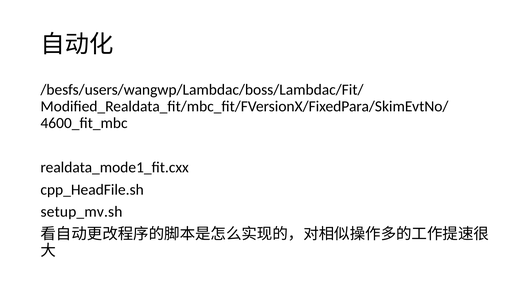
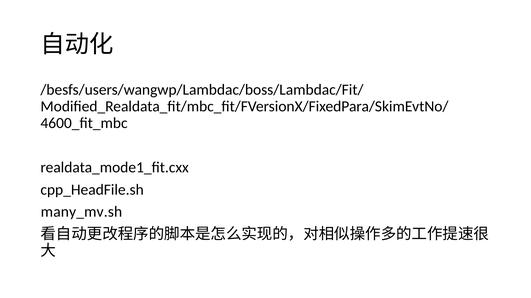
setup_mv.sh: setup_mv.sh -> many_mv.sh
